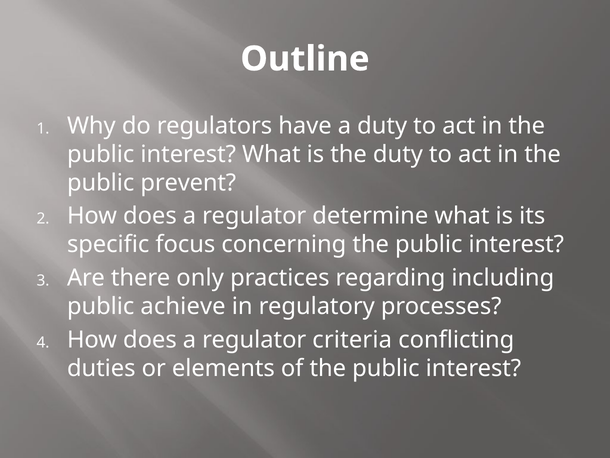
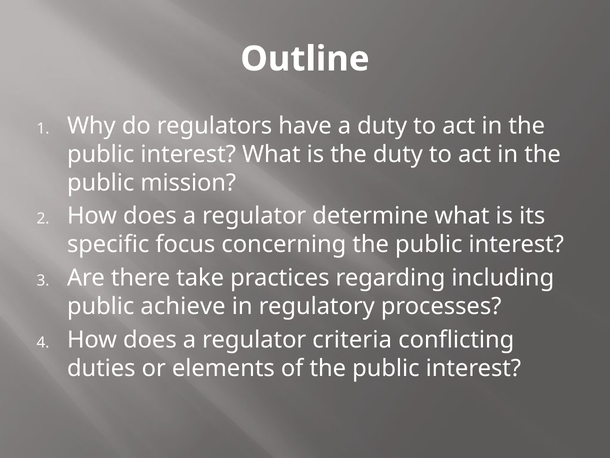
prevent: prevent -> mission
only: only -> take
